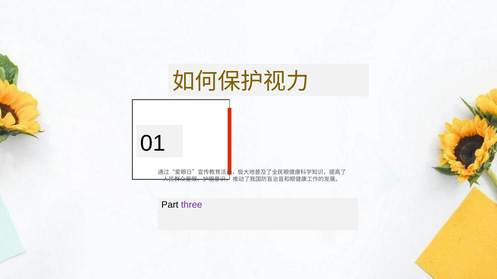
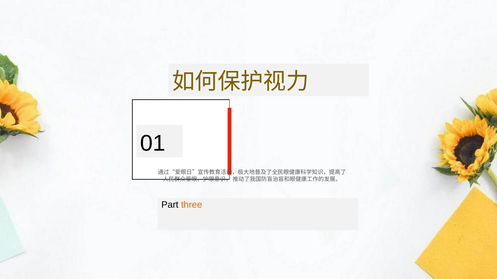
three colour: purple -> orange
